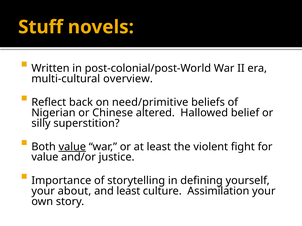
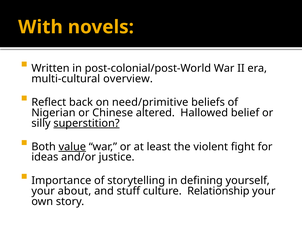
Stuff: Stuff -> With
superstition underline: none -> present
value at (45, 157): value -> ideas
and least: least -> stuff
Assimilation: Assimilation -> Relationship
